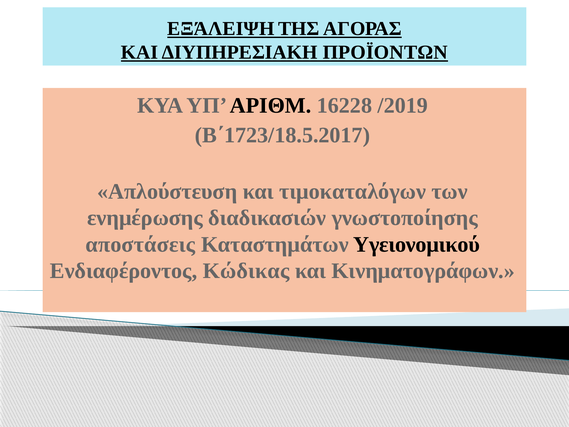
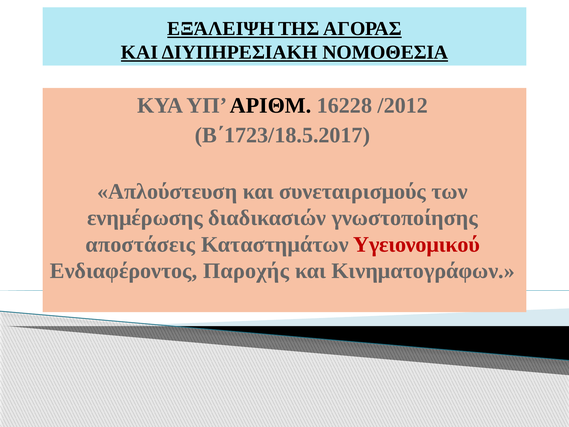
ΠΡΟΪΟΝΤΩΝ: ΠΡΟΪΟΝΤΩΝ -> ΝΟΜΟΘΕΣΙΑ
/2019: /2019 -> /2012
τιμοκαταλόγων: τιμοκαταλόγων -> συνεταιρισμούς
Υγειονομικού colour: black -> red
Κώδικας: Κώδικας -> Παροχής
